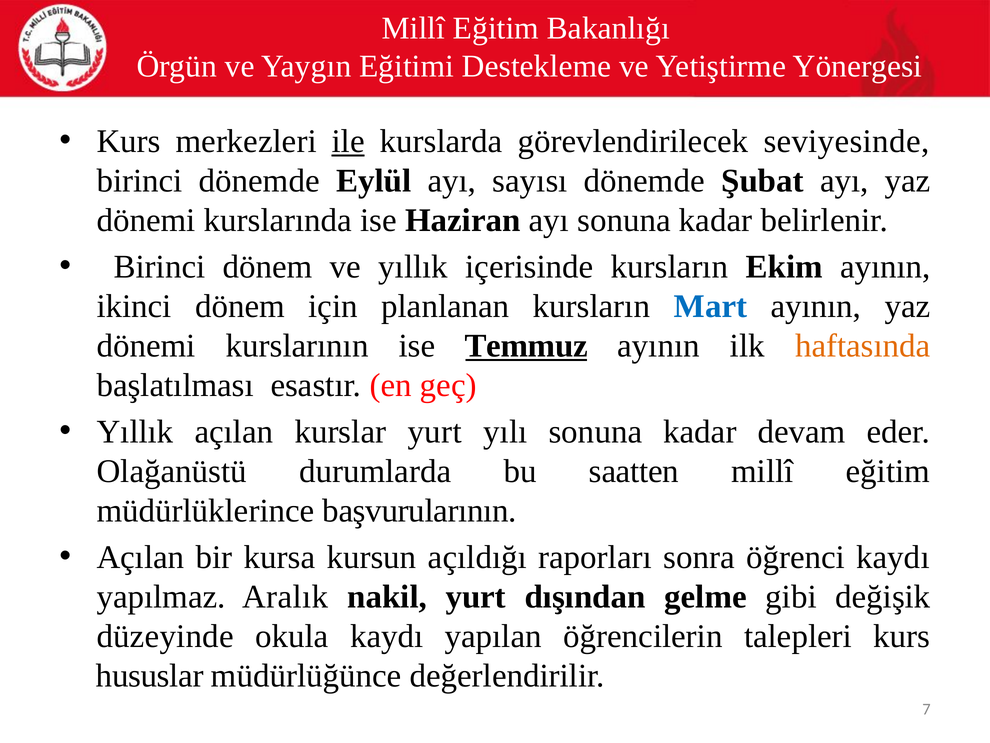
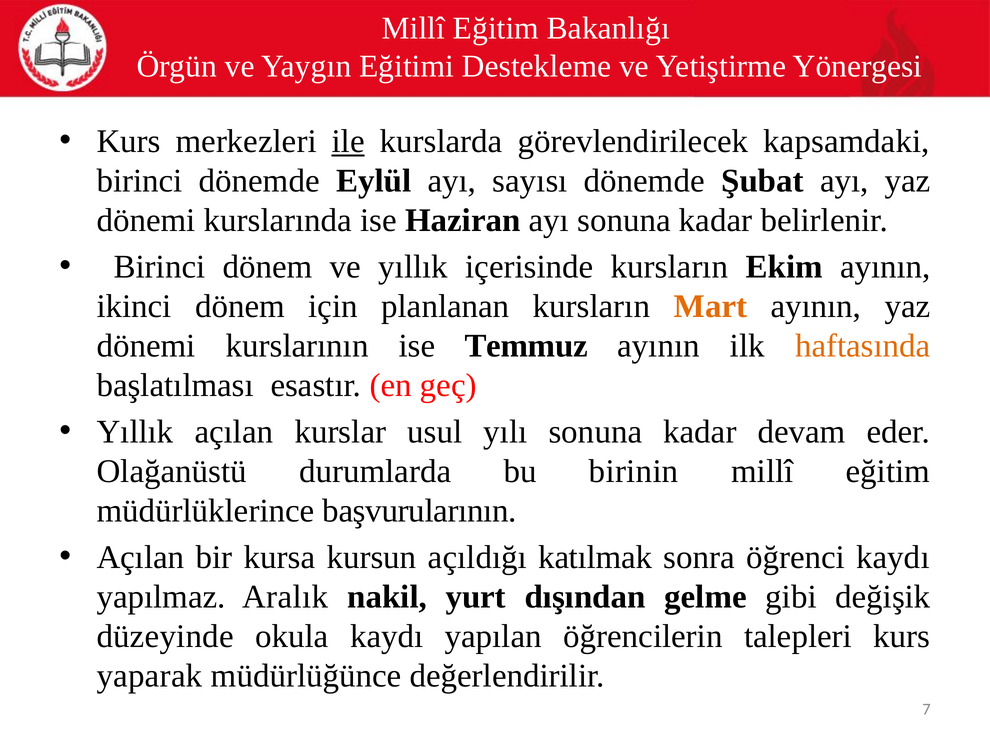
seviyesinde: seviyesinde -> kapsamdaki
Mart colour: blue -> orange
Temmuz underline: present -> none
kurslar yurt: yurt -> usul
saatten: saatten -> birinin
raporları: raporları -> katılmak
hususlar: hususlar -> yaparak
